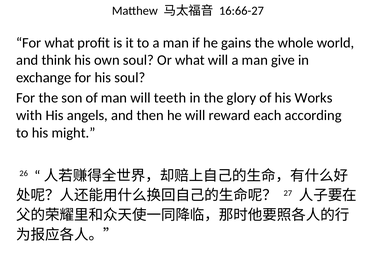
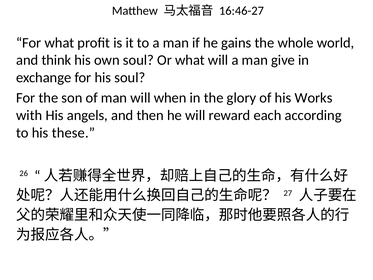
16:66-27: 16:66-27 -> 16:46-27
teeth: teeth -> when
might: might -> these
